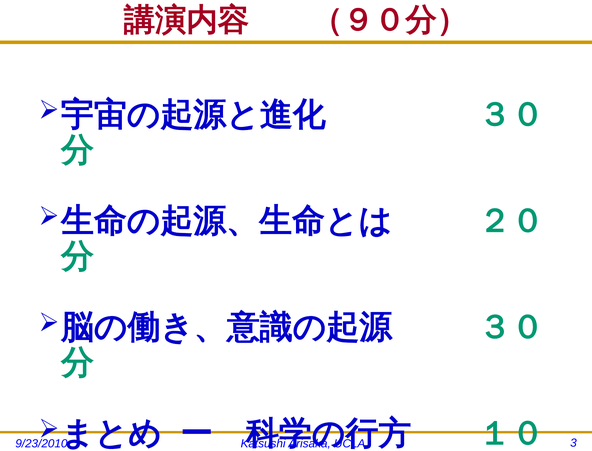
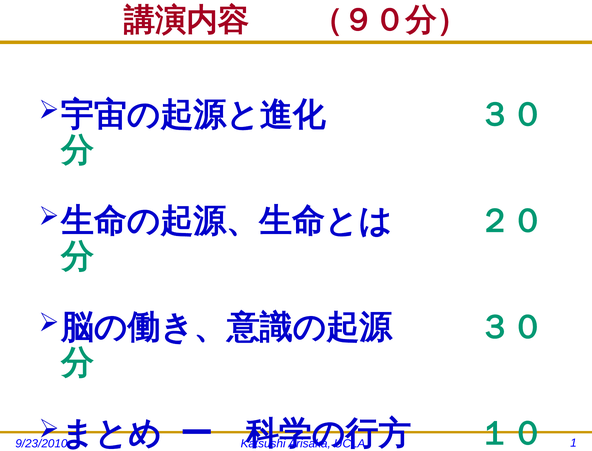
3: 3 -> 1
